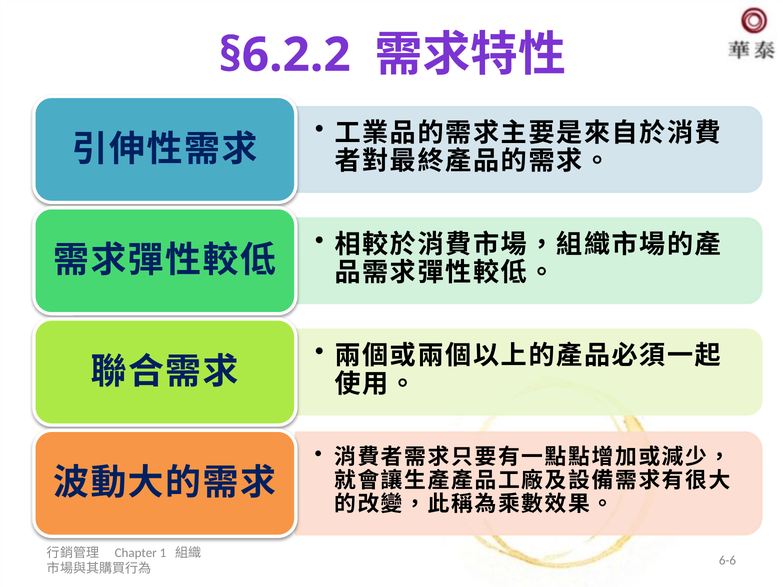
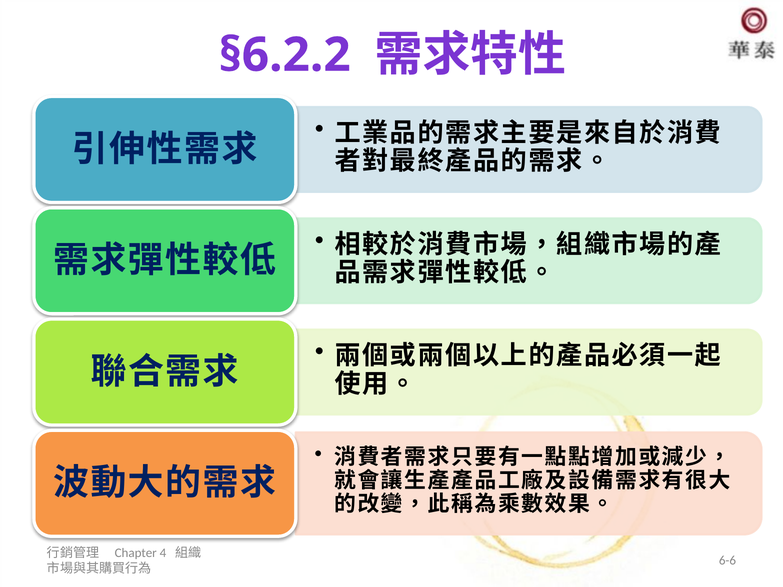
1: 1 -> 4
